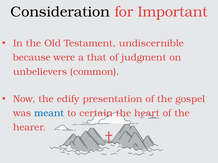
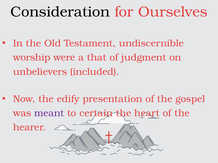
Important: Important -> Ourselves
because: because -> worship
common: common -> included
meant colour: blue -> purple
